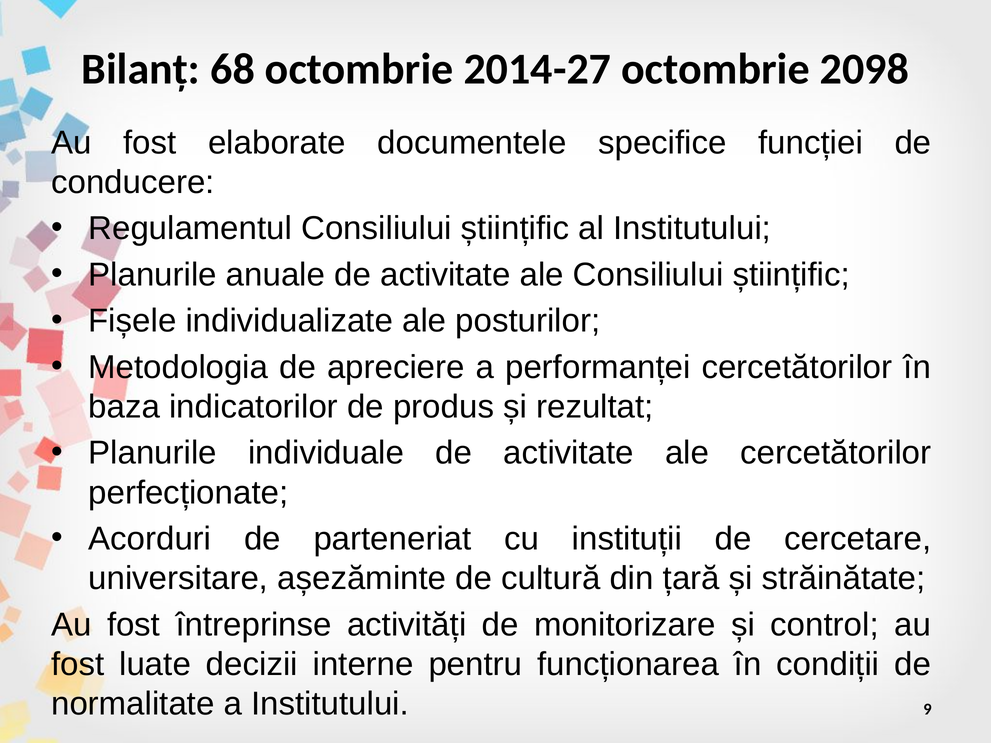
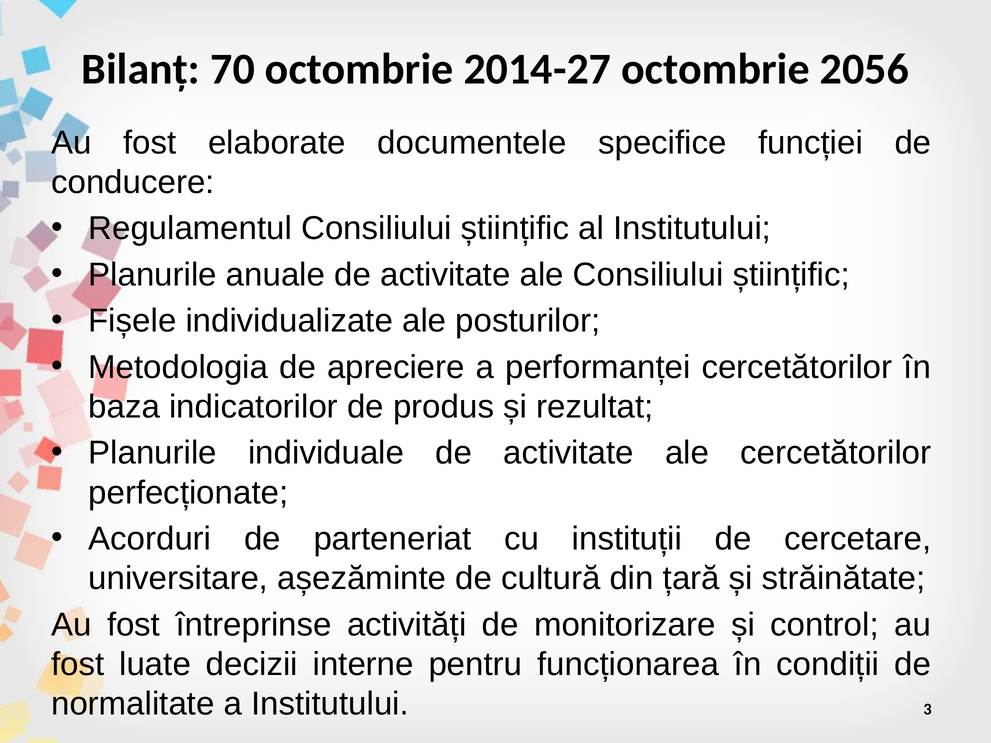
68: 68 -> 70
2098: 2098 -> 2056
9: 9 -> 3
